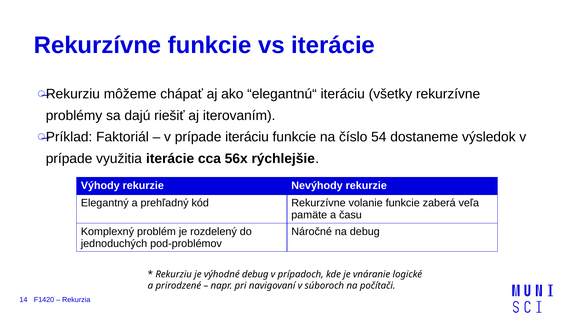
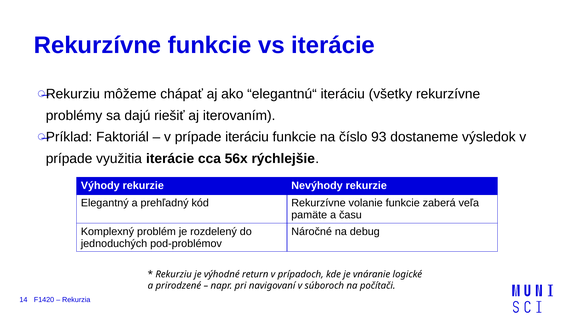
54: 54 -> 93
výhodné debug: debug -> return
